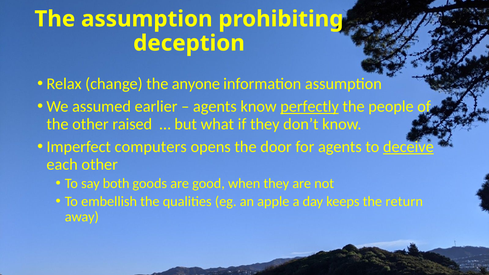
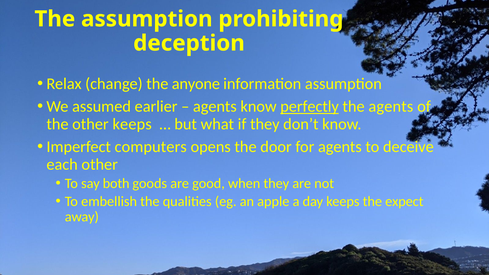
the people: people -> agents
other raised: raised -> keeps
deceive underline: present -> none
return: return -> expect
